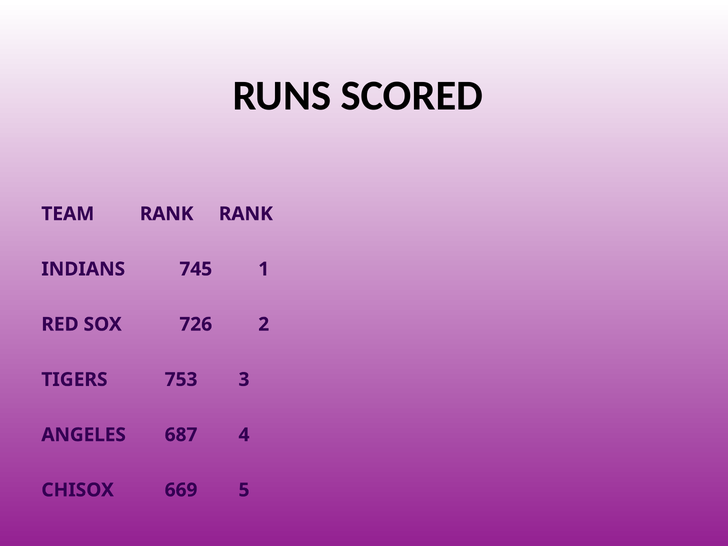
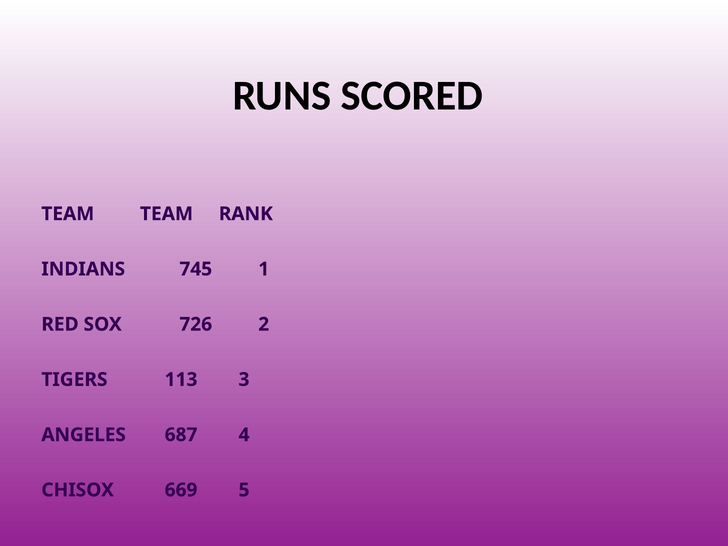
TEAM RANK: RANK -> TEAM
753: 753 -> 113
